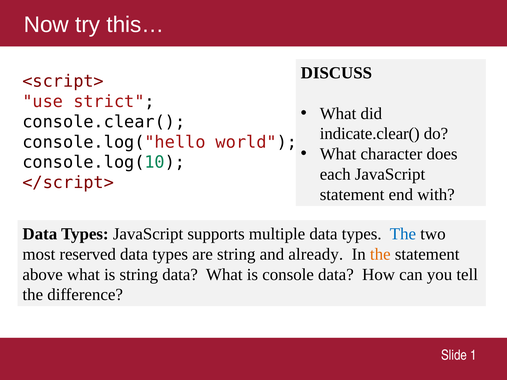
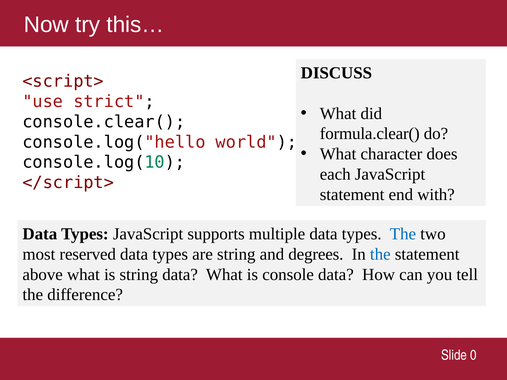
indicate.clear(: indicate.clear( -> formula.clear(
already: already -> degrees
the at (380, 254) colour: orange -> blue
1: 1 -> 0
